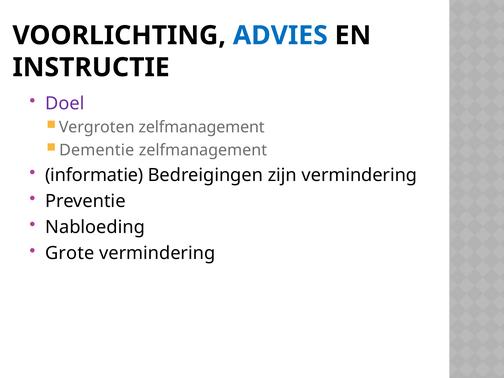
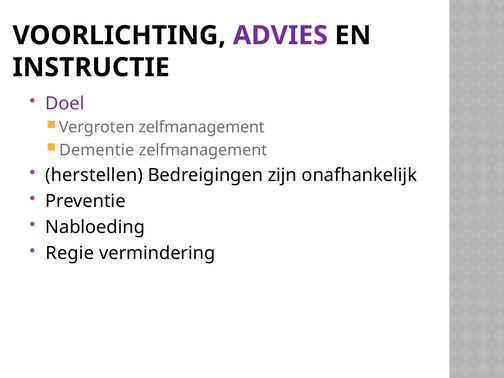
ADVIES colour: blue -> purple
informatie: informatie -> herstellen
zijn vermindering: vermindering -> onafhankelijk
Grote: Grote -> Regie
